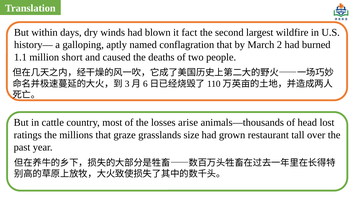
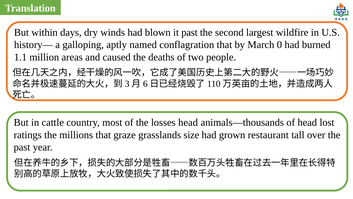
it fact: fact -> past
2: 2 -> 0
short: short -> areas
losses arise: arise -> head
